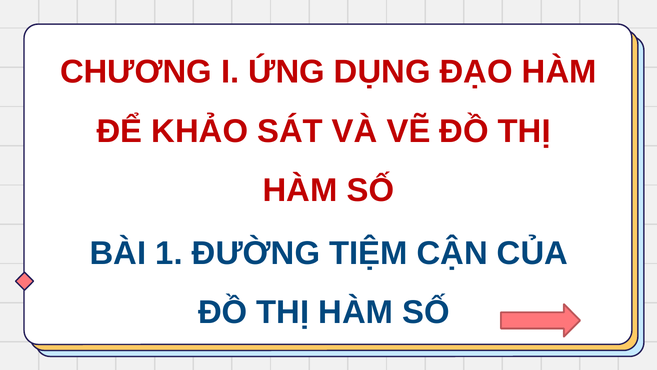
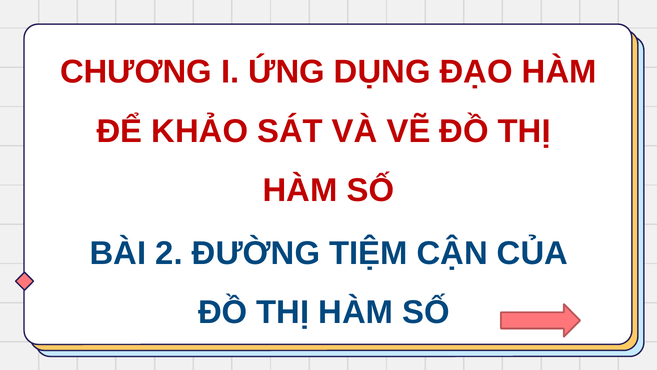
1: 1 -> 2
